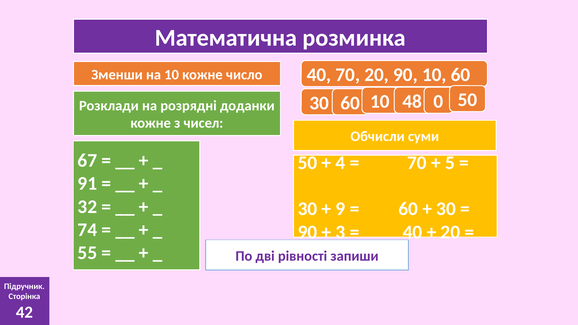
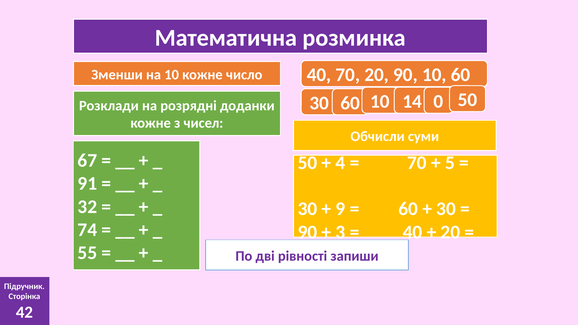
48: 48 -> 14
